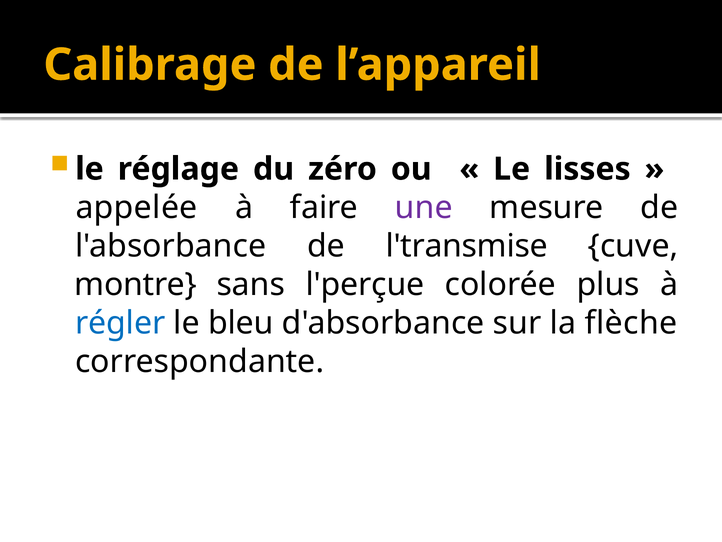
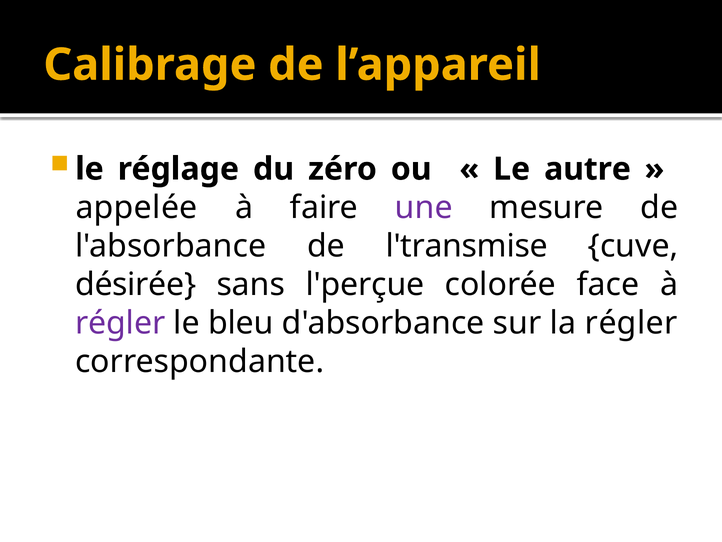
lisses: lisses -> autre
montre: montre -> désirée
plus: plus -> face
régler at (120, 323) colour: blue -> purple
la flèche: flèche -> régler
